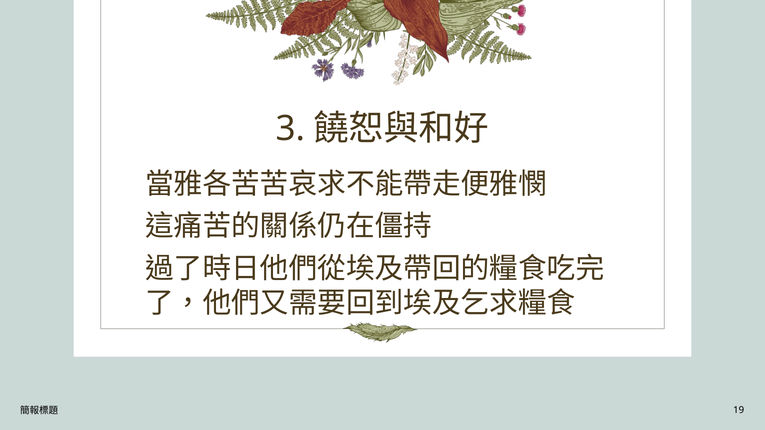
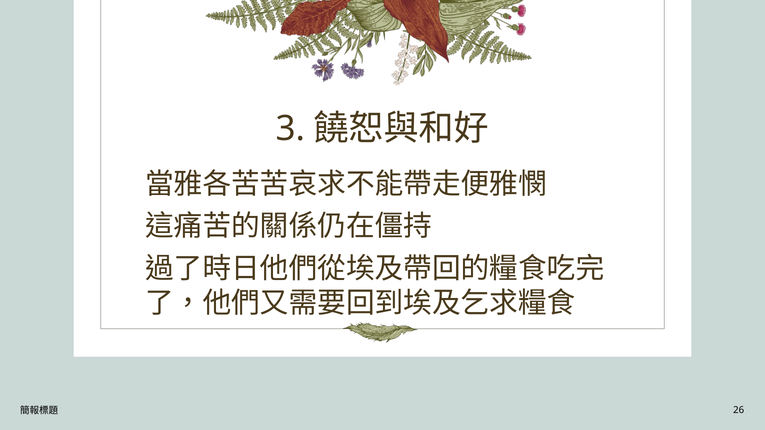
19: 19 -> 26
